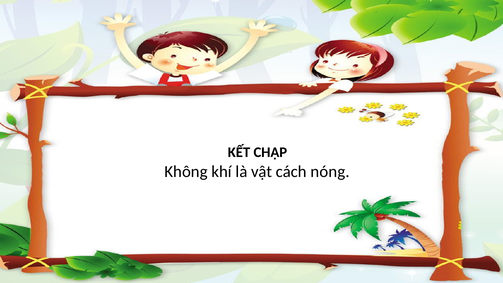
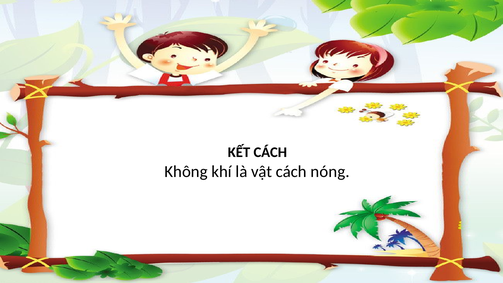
KẾT CHẬP: CHẬP -> CÁCH
